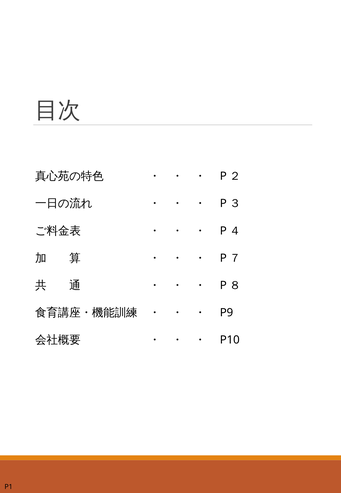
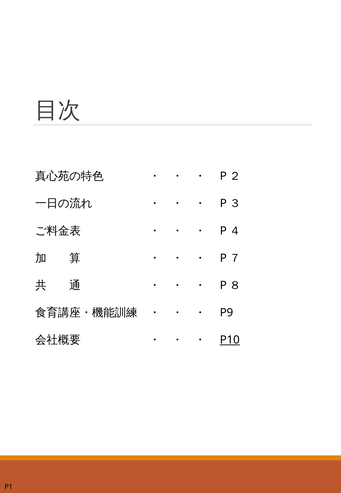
P10 underline: none -> present
